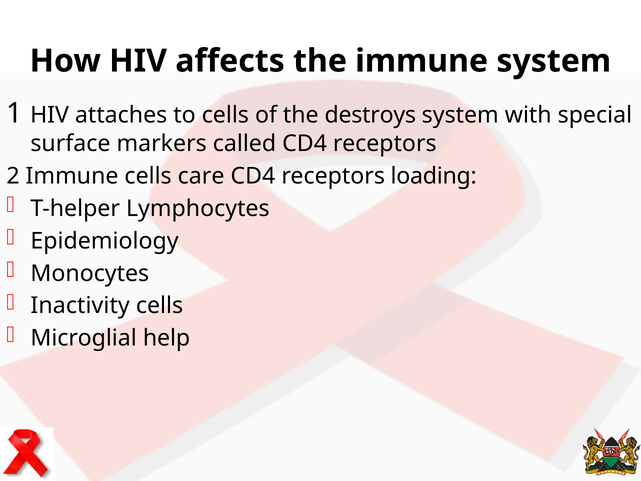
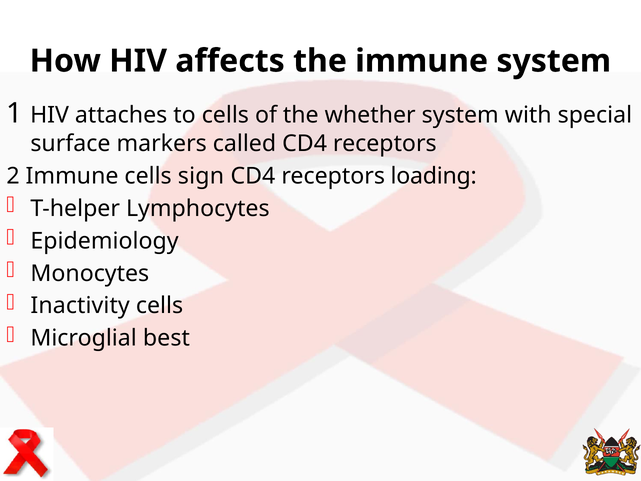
destroys: destroys -> whether
care: care -> sign
help: help -> best
